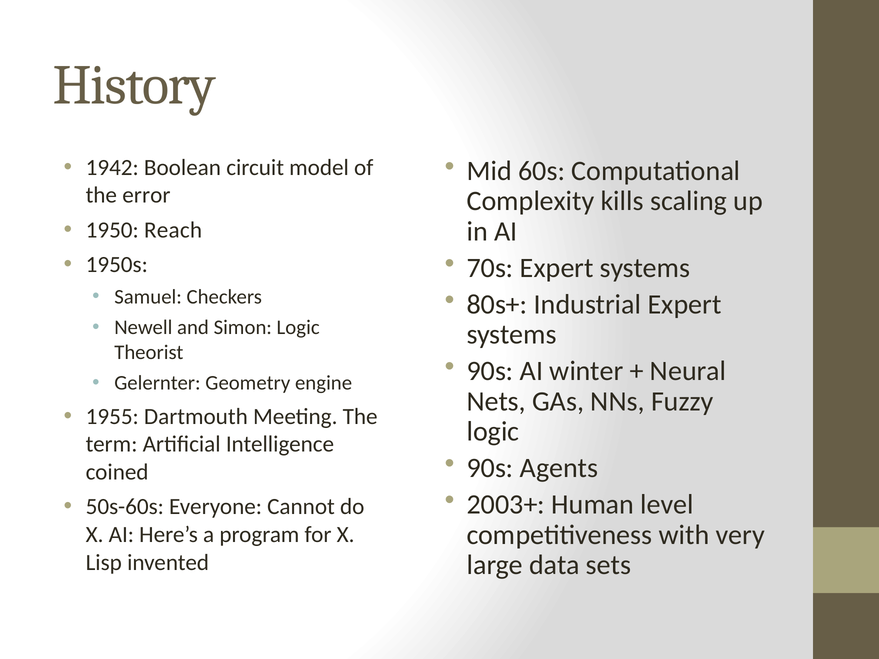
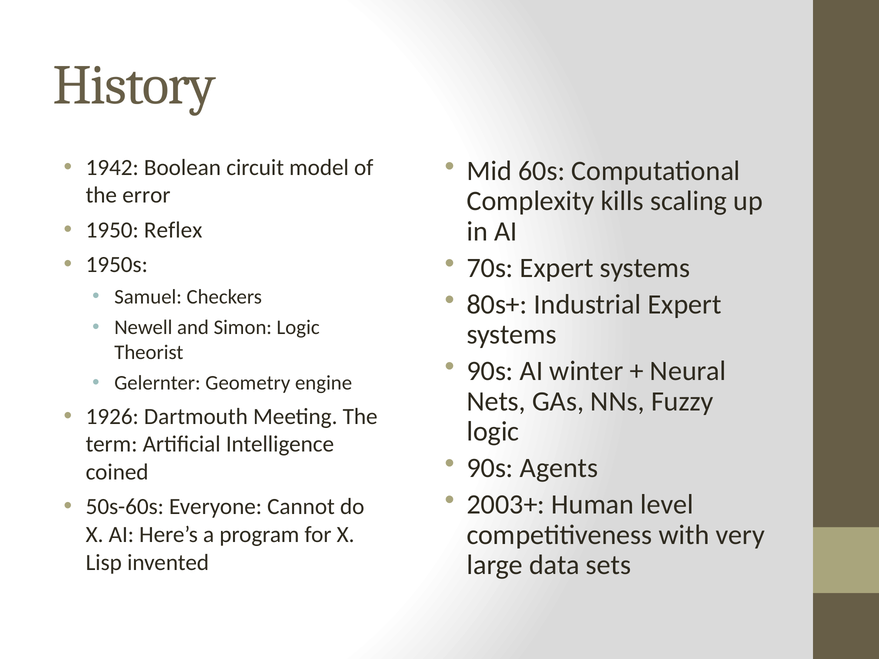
Reach: Reach -> Reflex
1955: 1955 -> 1926
